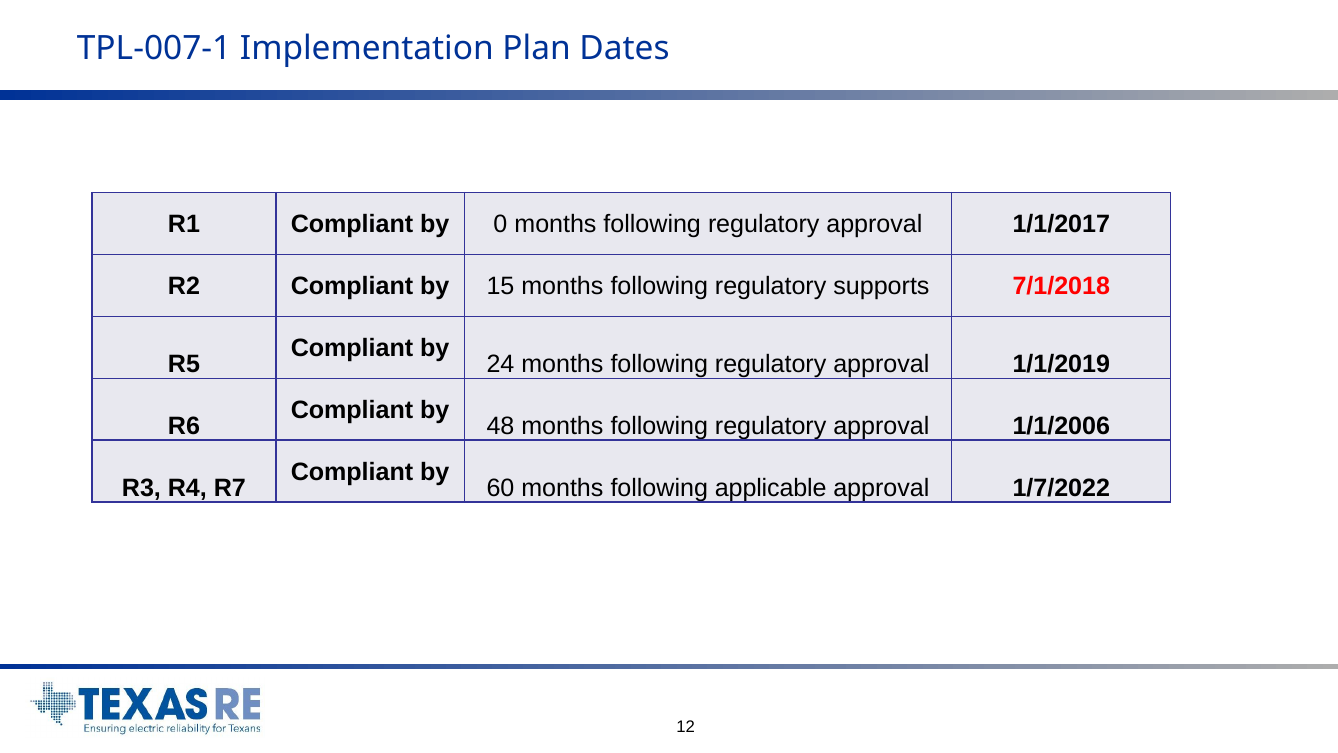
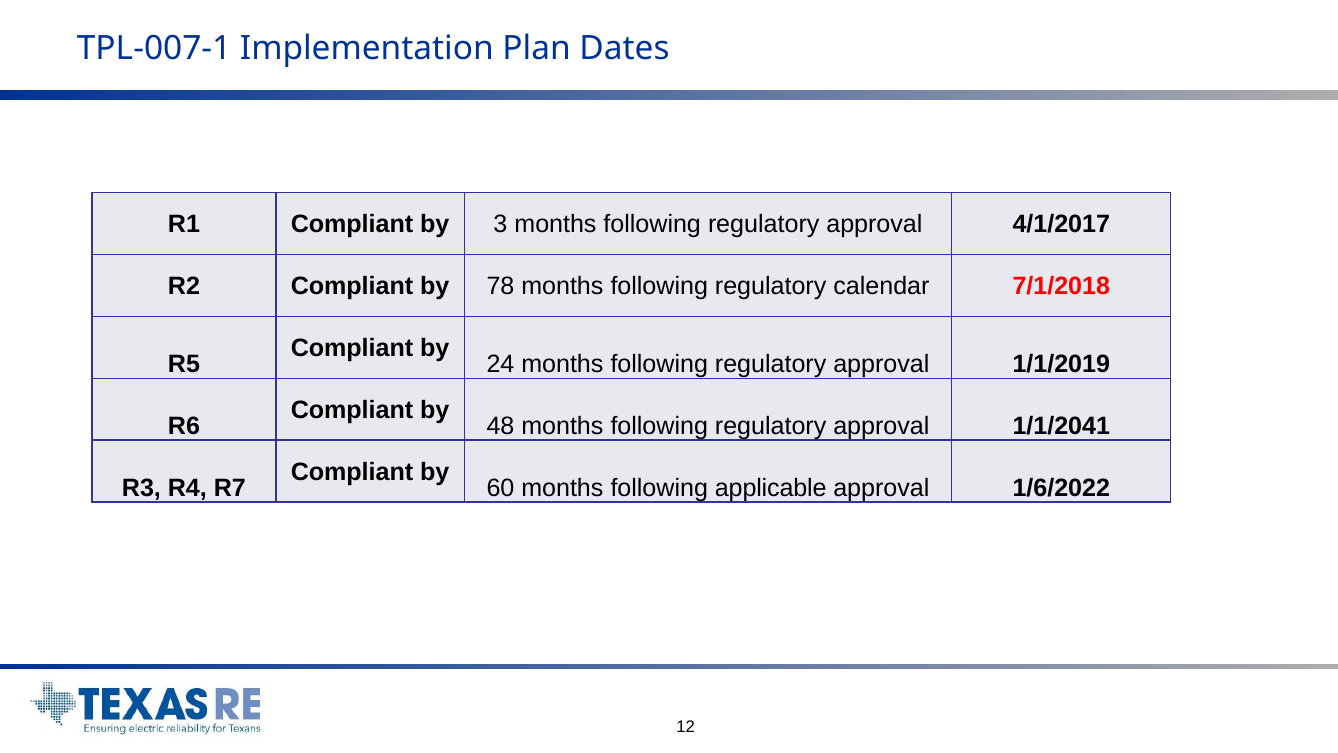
0: 0 -> 3
1/1/2017: 1/1/2017 -> 4/1/2017
15: 15 -> 78
supports: supports -> calendar
1/1/2006: 1/1/2006 -> 1/1/2041
1/7/2022: 1/7/2022 -> 1/6/2022
